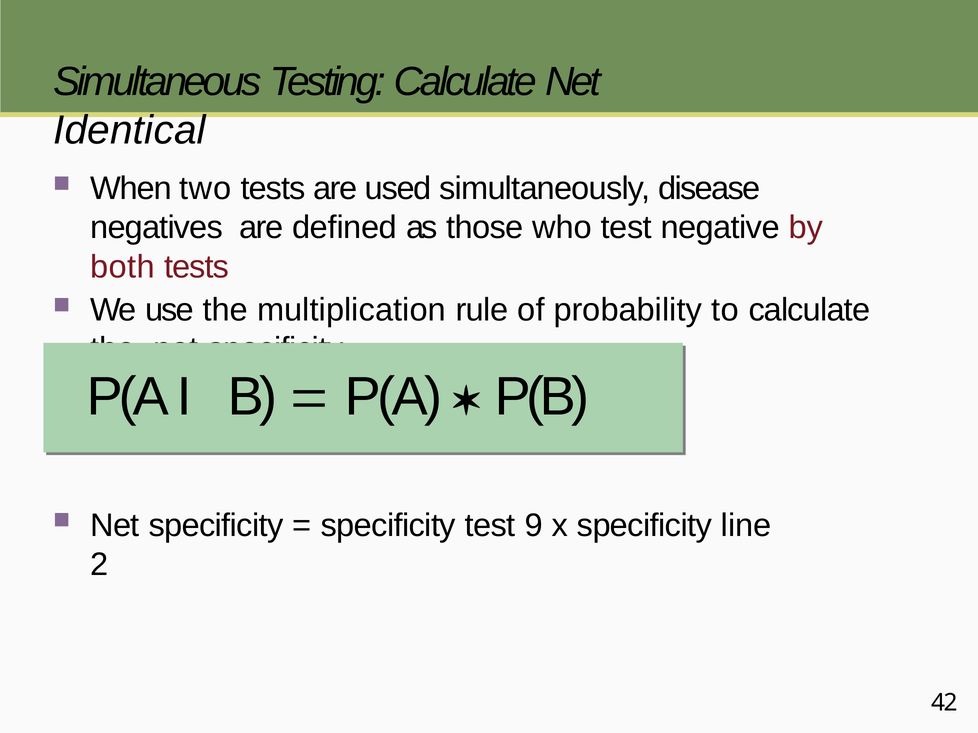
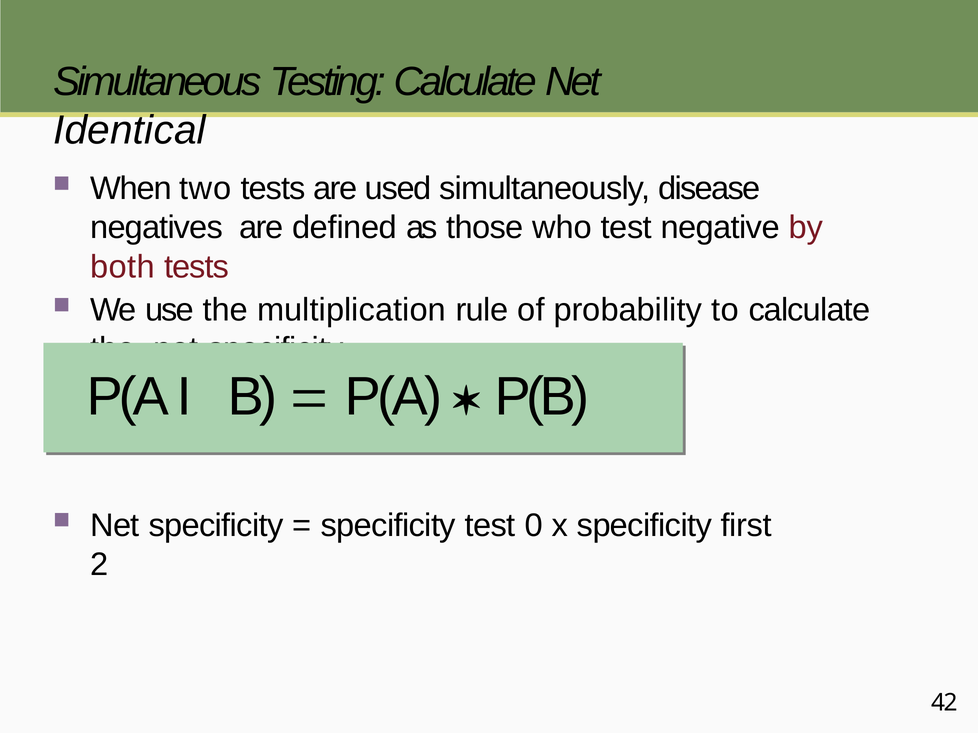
9: 9 -> 0
line: line -> first
